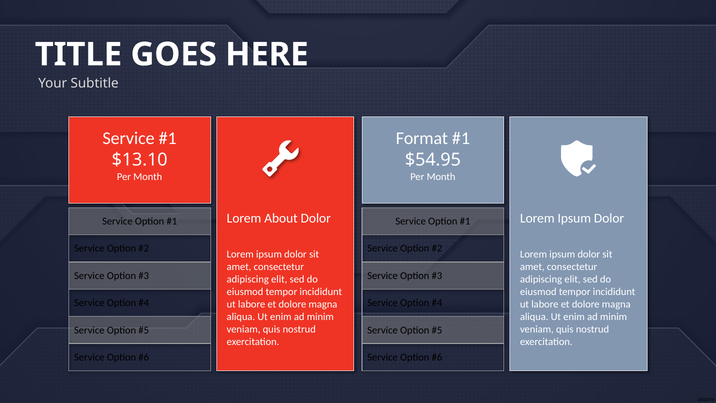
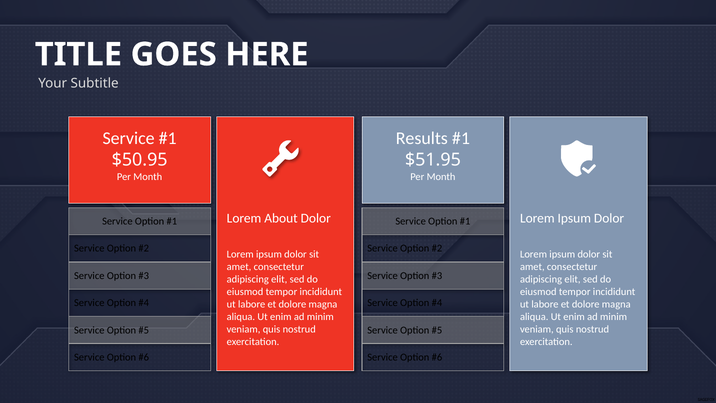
Format: Format -> Results
$13.10: $13.10 -> $50.95
$54.95: $54.95 -> $51.95
